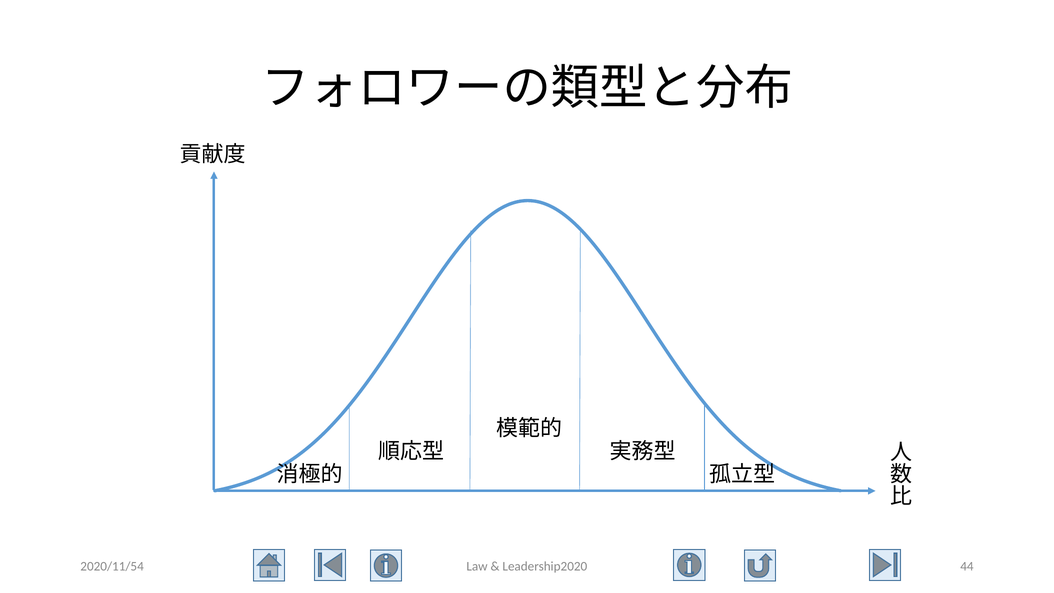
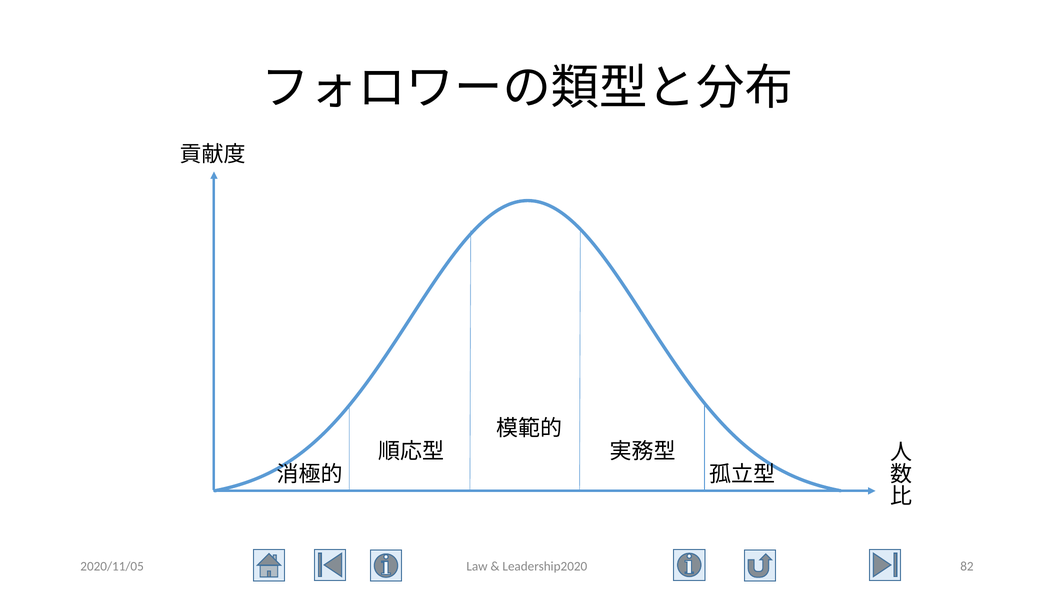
2020/11/54: 2020/11/54 -> 2020/11/05
44: 44 -> 82
